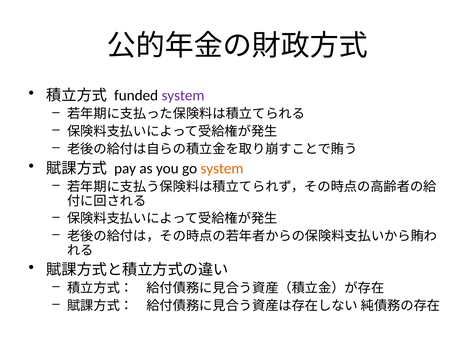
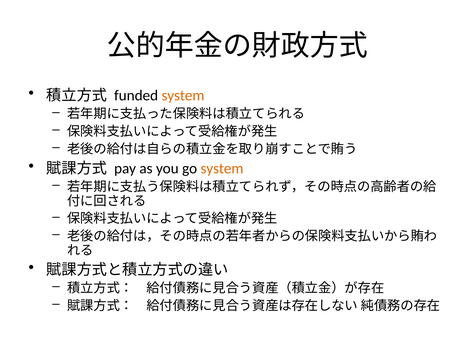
system at (183, 96) colour: purple -> orange
